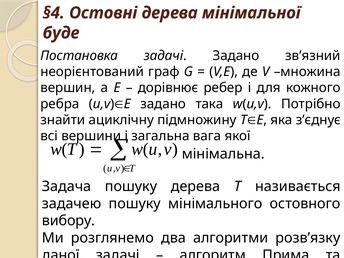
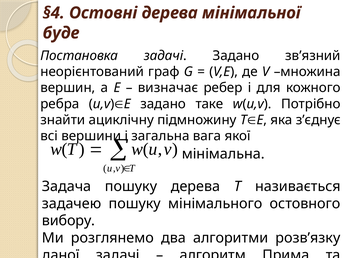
дорівнює: дорівнює -> визначає
така: така -> таке
